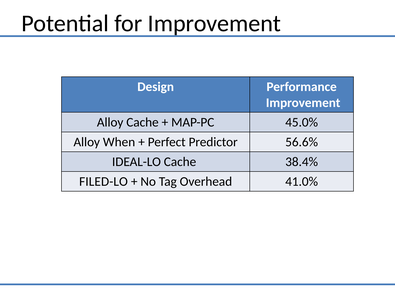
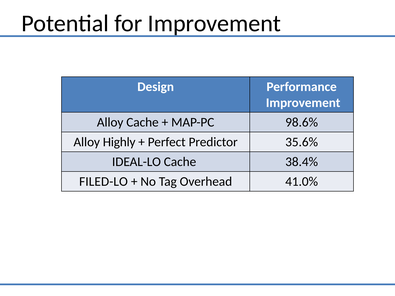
45.0%: 45.0% -> 98.6%
When: When -> Highly
56.6%: 56.6% -> 35.6%
